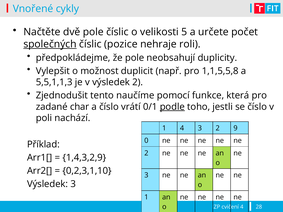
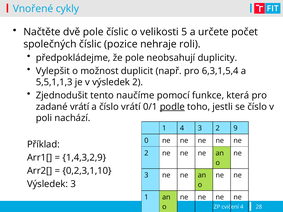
společných underline: present -> none
1,1,5,5,8: 1,1,5,5,8 -> 6,3,1,5,4
zadané char: char -> vrátí
